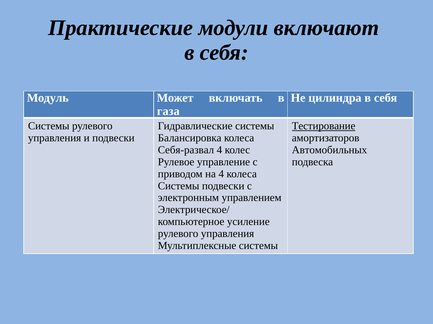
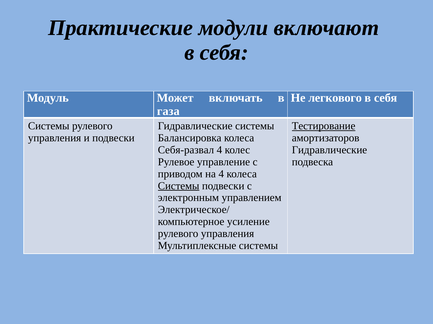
цилиндра: цилиндра -> легкового
Автомобильных at (330, 150): Автомобильных -> Гидравлические
Системы at (179, 186) underline: none -> present
